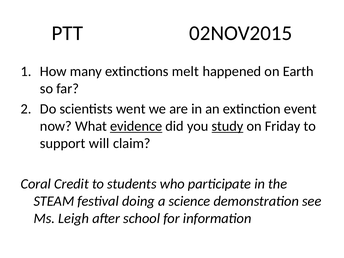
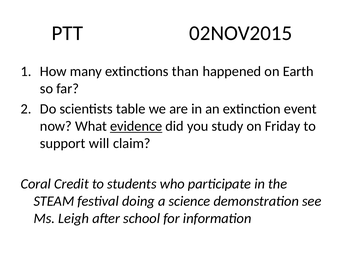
melt: melt -> than
went: went -> table
study underline: present -> none
